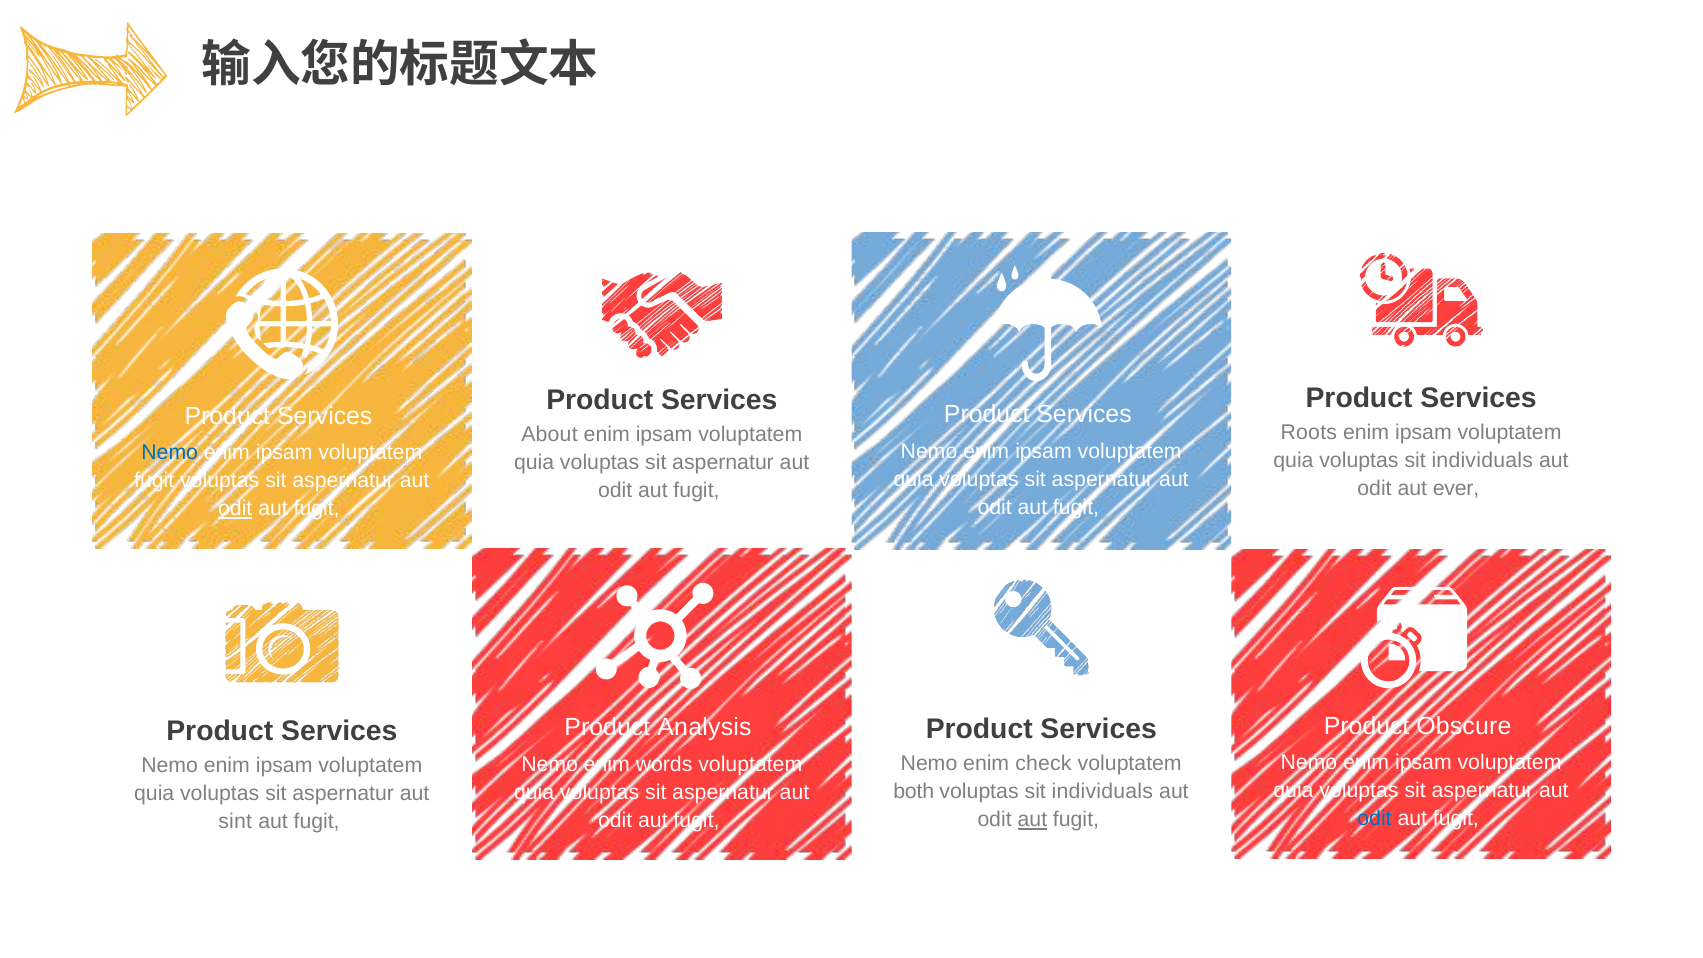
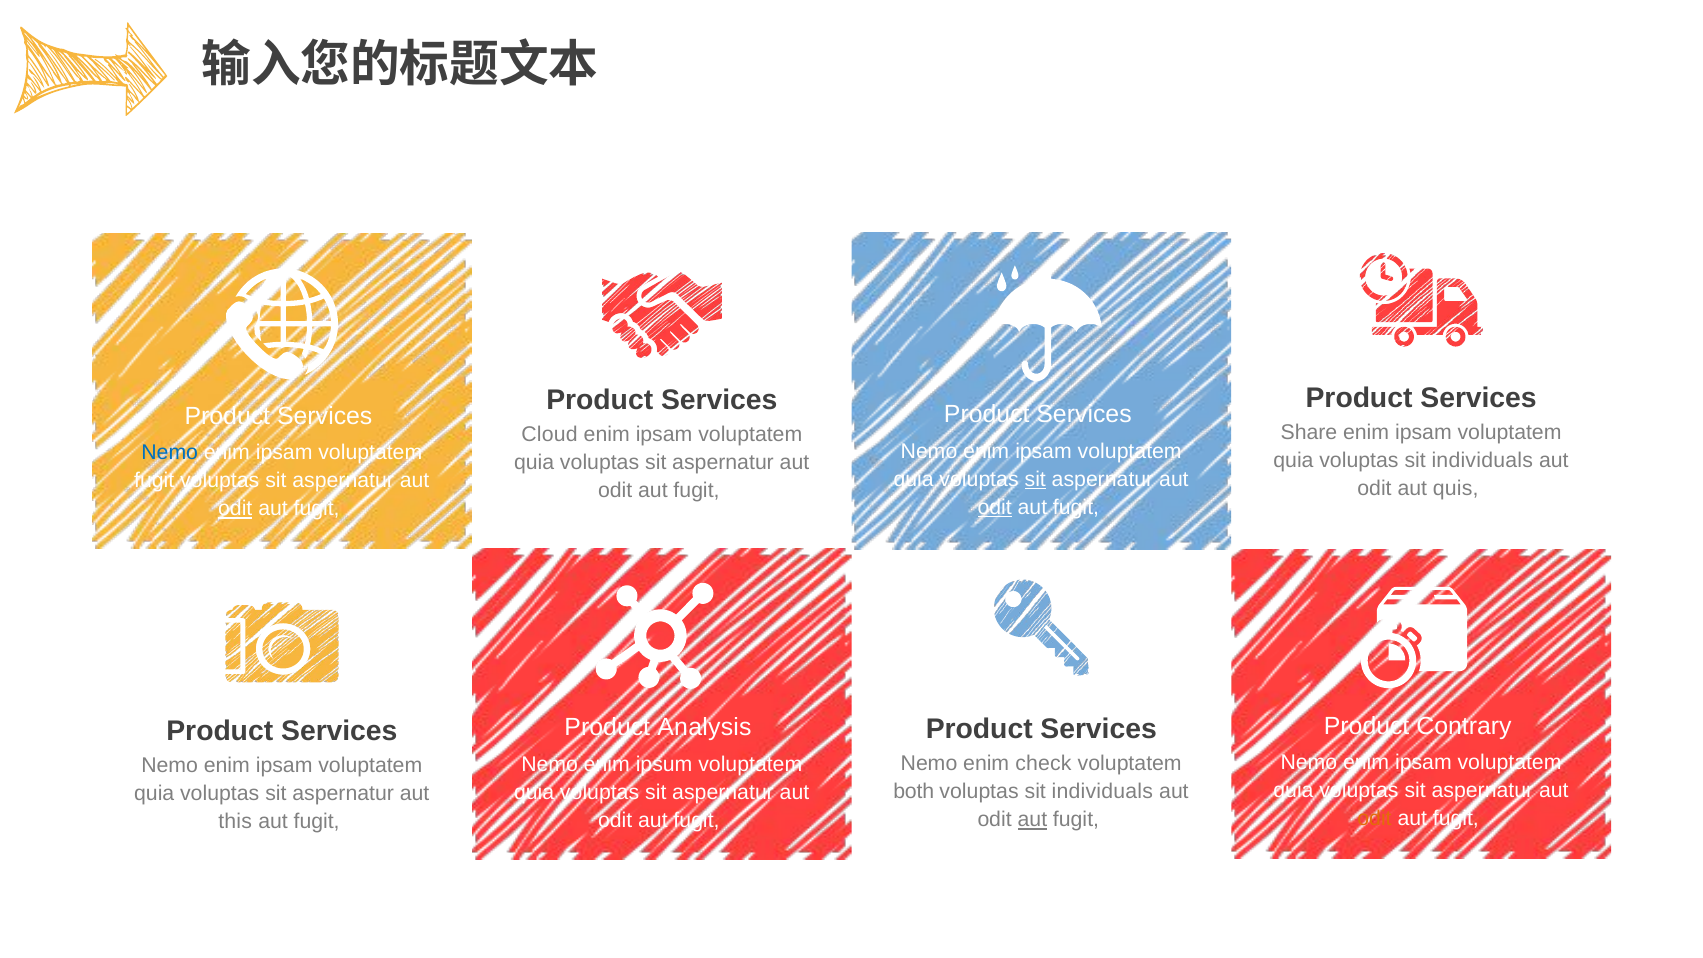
Roots: Roots -> Share
About: About -> Cloud
sit at (1035, 479) underline: none -> present
ever: ever -> quis
odit at (995, 507) underline: none -> present
Obscure: Obscure -> Contrary
words: words -> ipsum
odit at (1375, 819) colour: blue -> orange
sint: sint -> this
